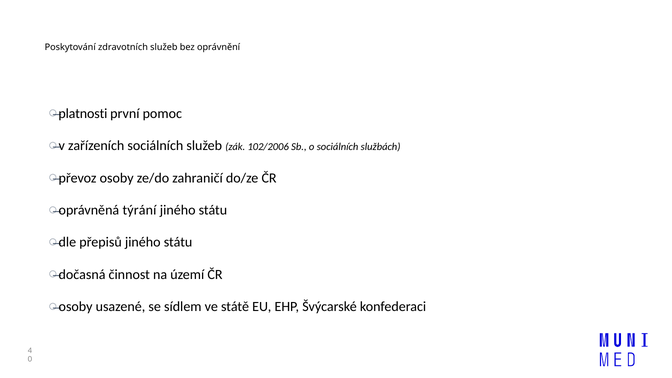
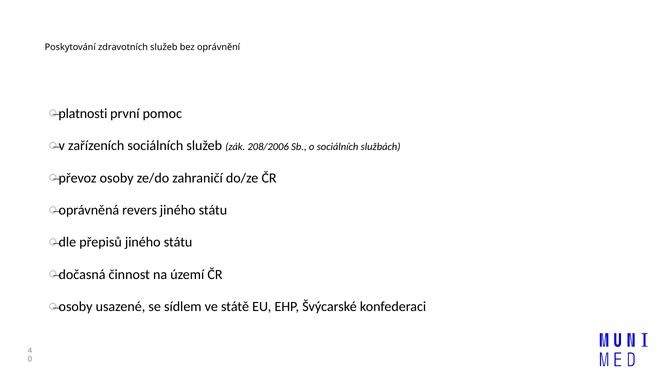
102/2006: 102/2006 -> 208/2006
týrání: týrání -> revers
